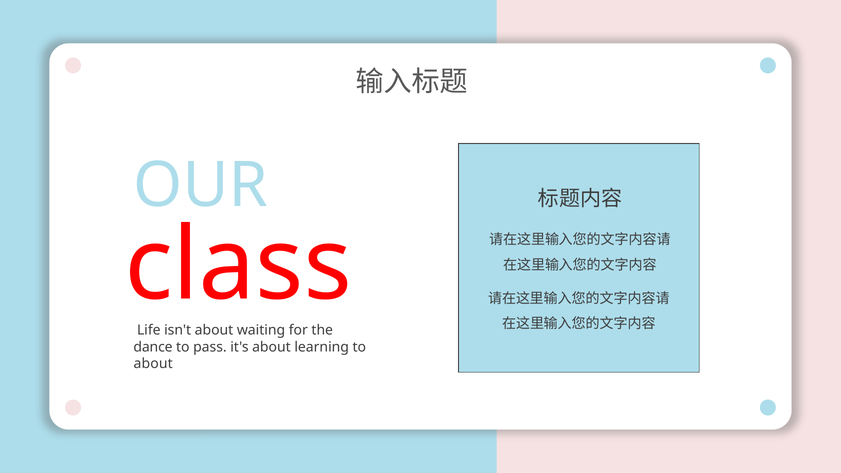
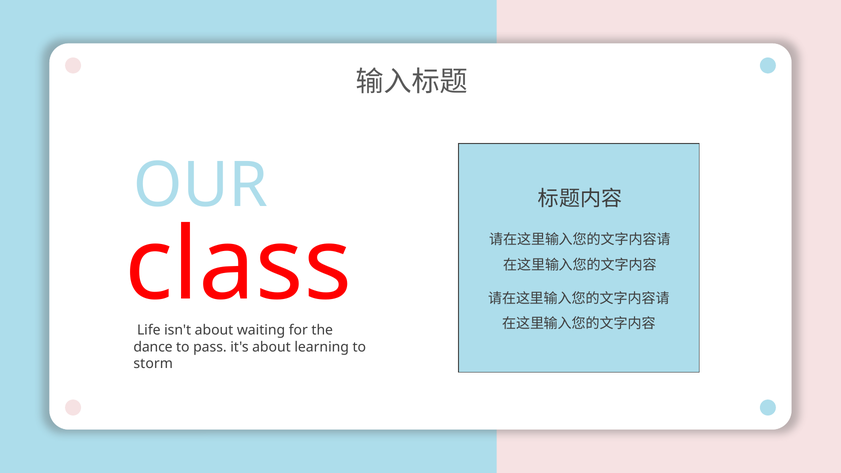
about at (153, 364): about -> storm
